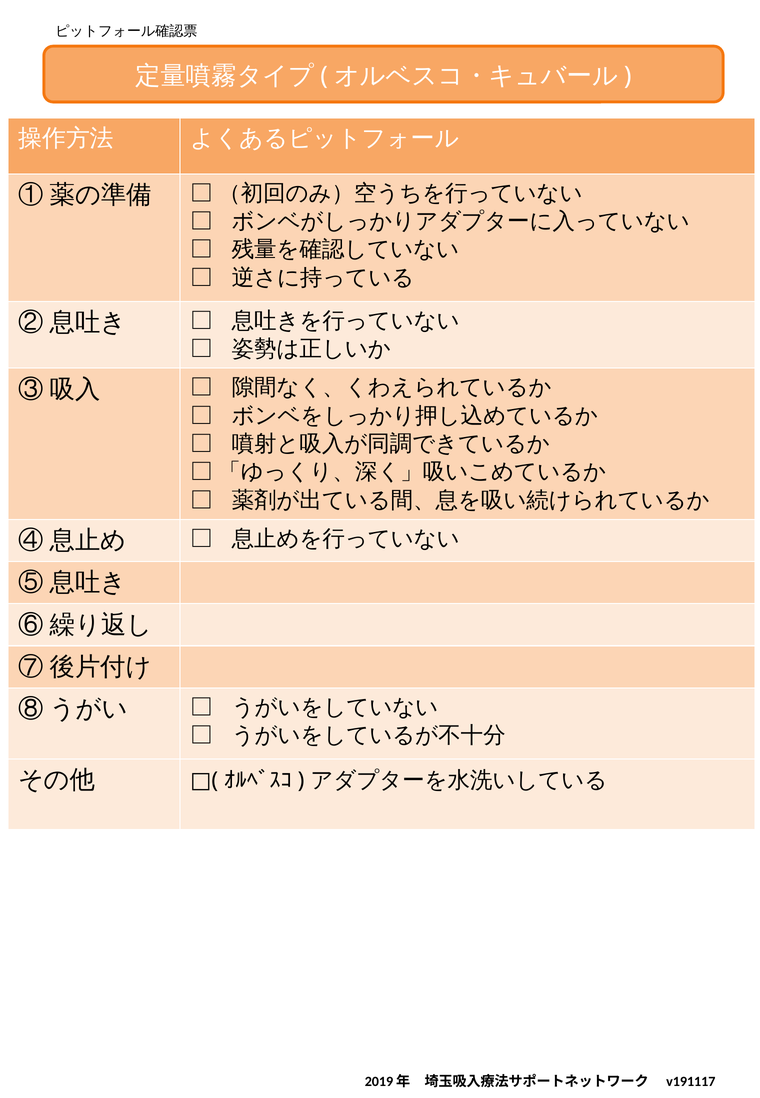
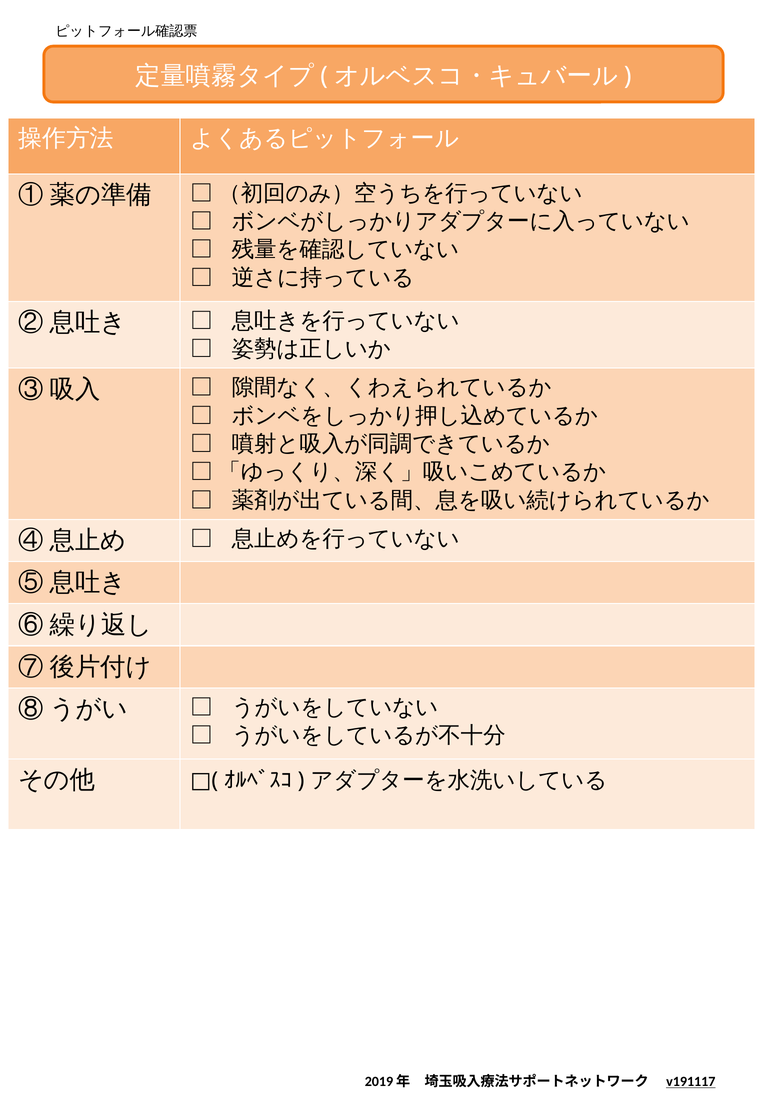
v191117 underline: none -> present
